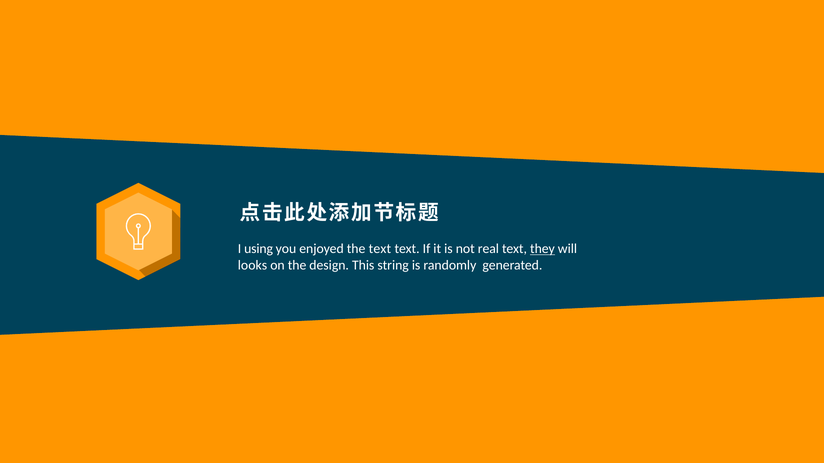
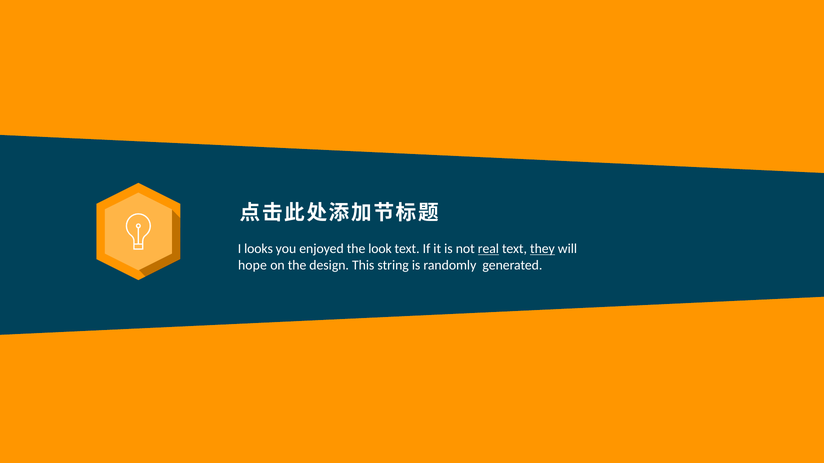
using: using -> looks
the text: text -> look
real underline: none -> present
looks: looks -> hope
